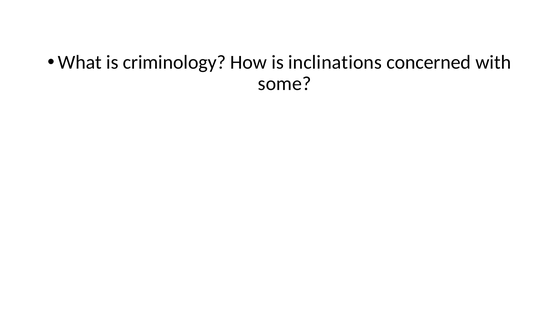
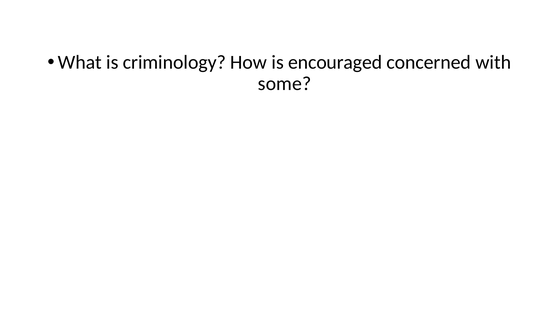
inclinations: inclinations -> encouraged
